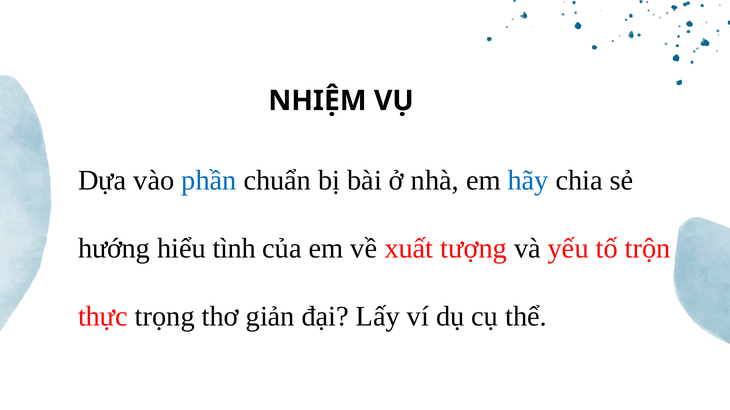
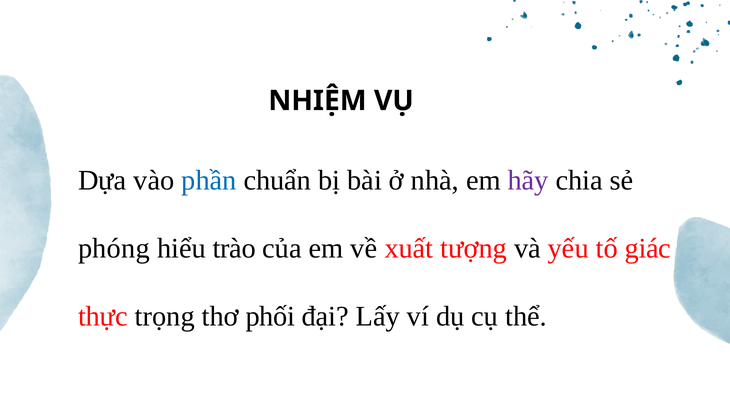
hãy colour: blue -> purple
hướng: hướng -> phóng
tình: tình -> trào
trộn: trộn -> giác
giản: giản -> phối
